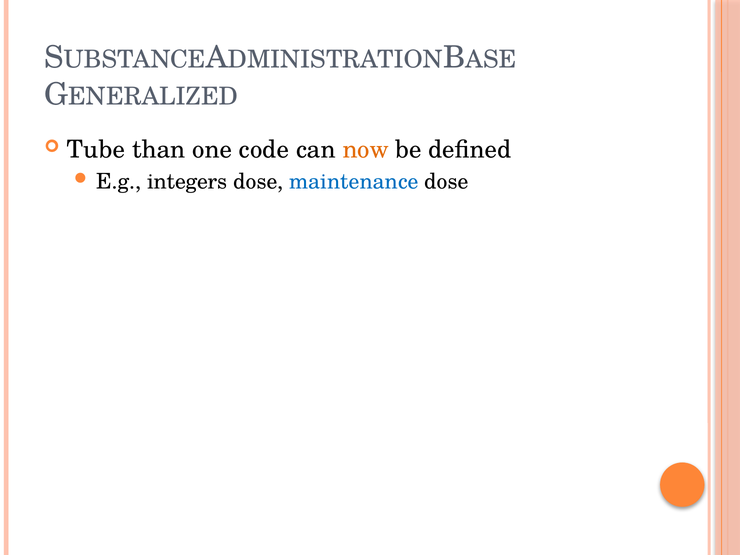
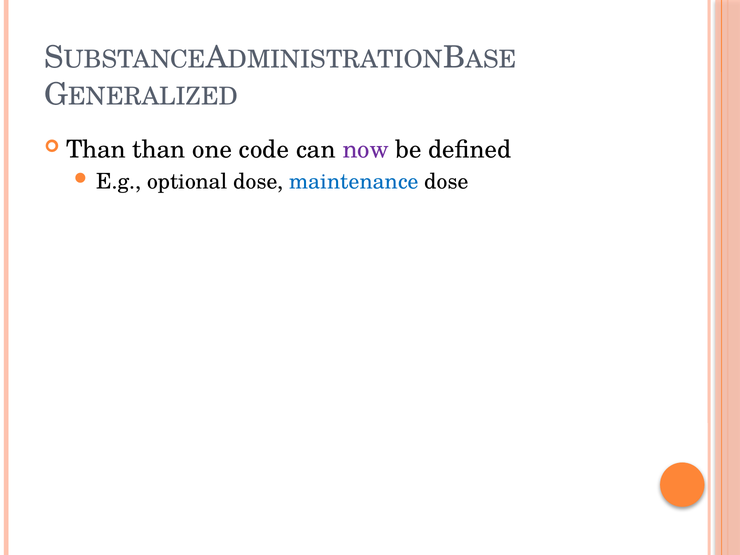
Tube at (96, 150): Tube -> Than
now colour: orange -> purple
integers: integers -> optional
